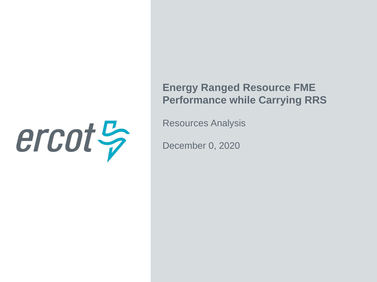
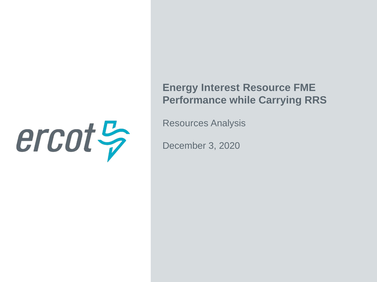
Ranged: Ranged -> Interest
0: 0 -> 3
